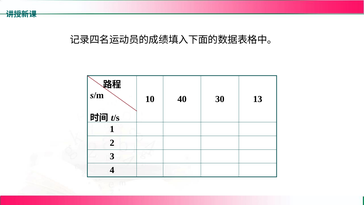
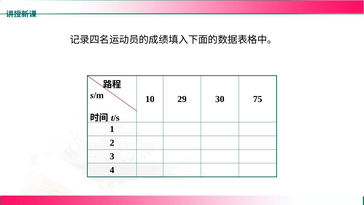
40: 40 -> 29
13: 13 -> 75
